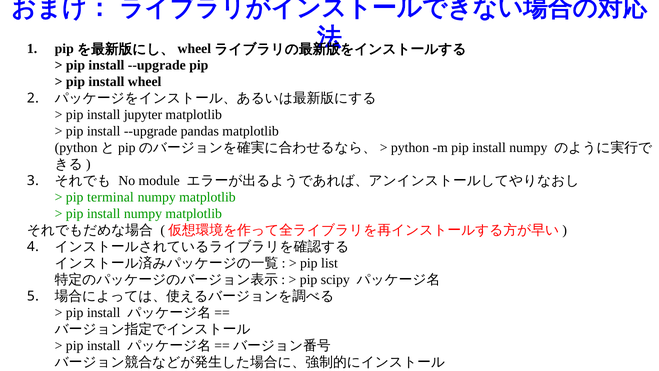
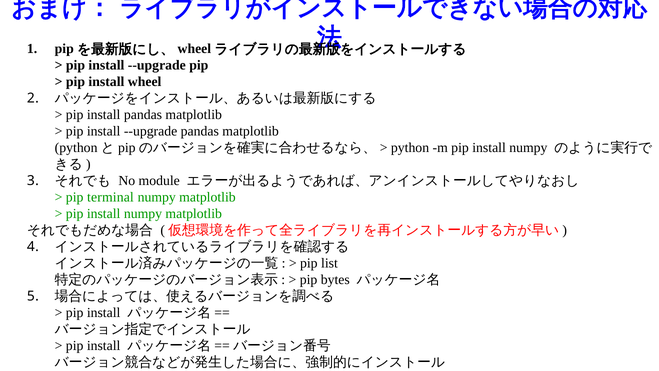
install jupyter: jupyter -> pandas
scipy: scipy -> bytes
